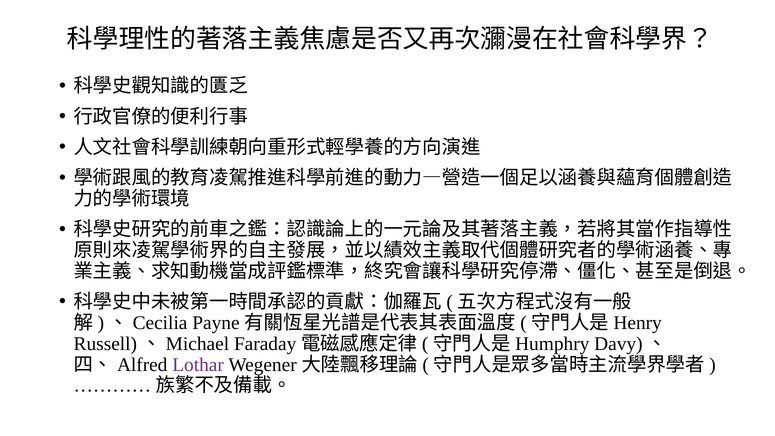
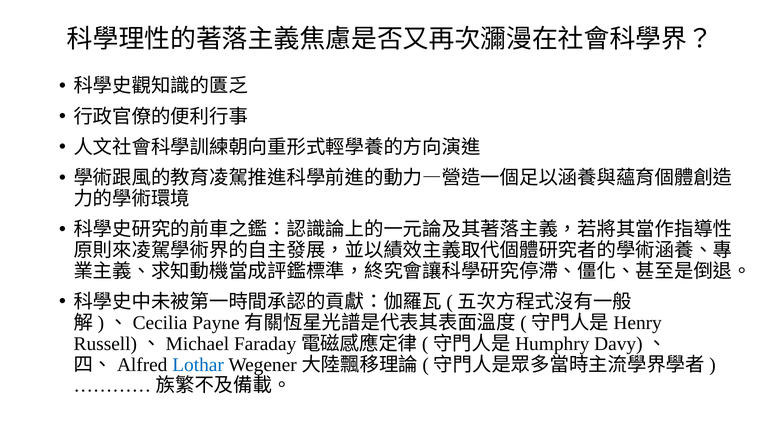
Lothar colour: purple -> blue
